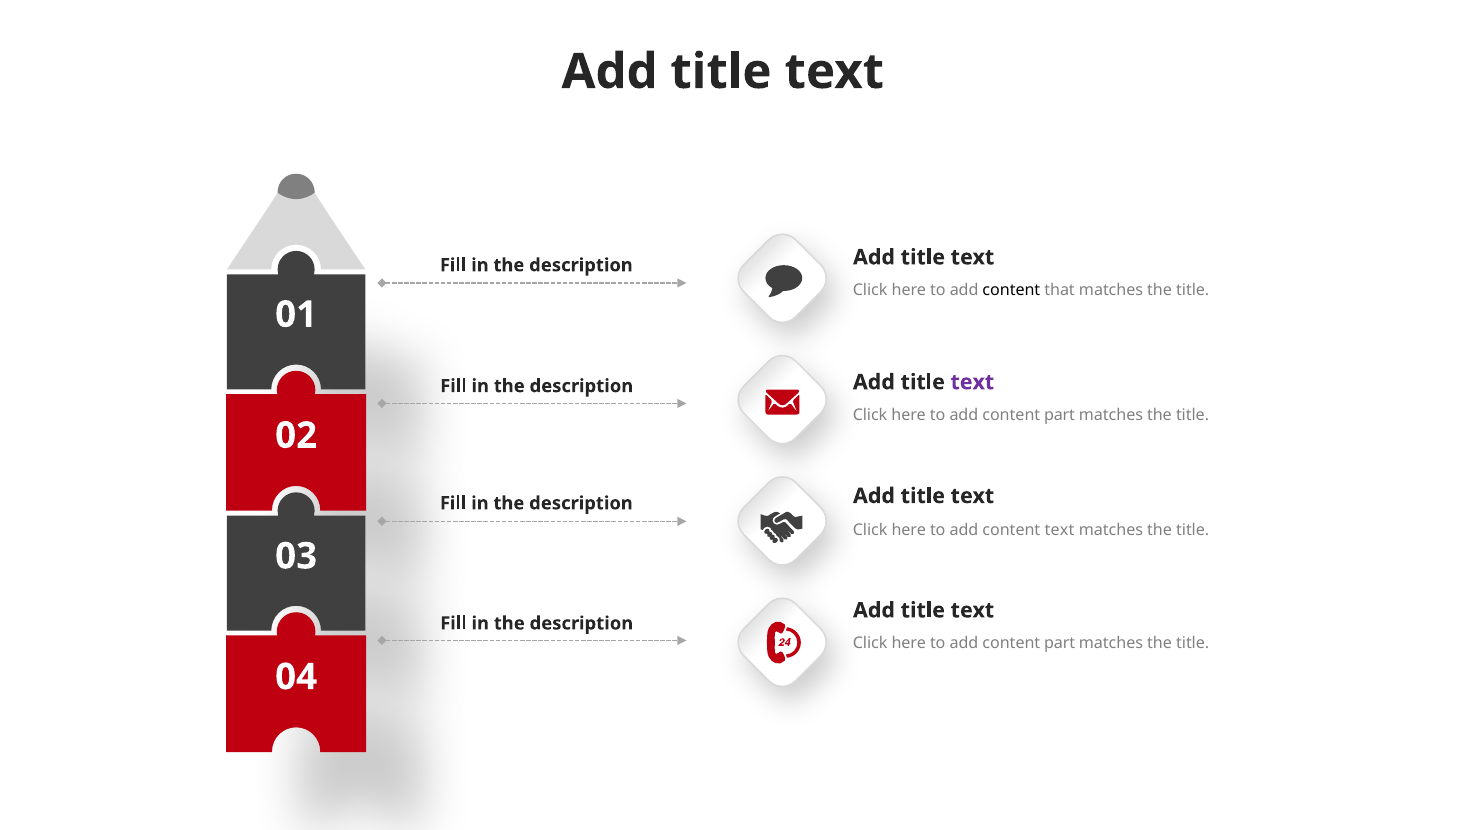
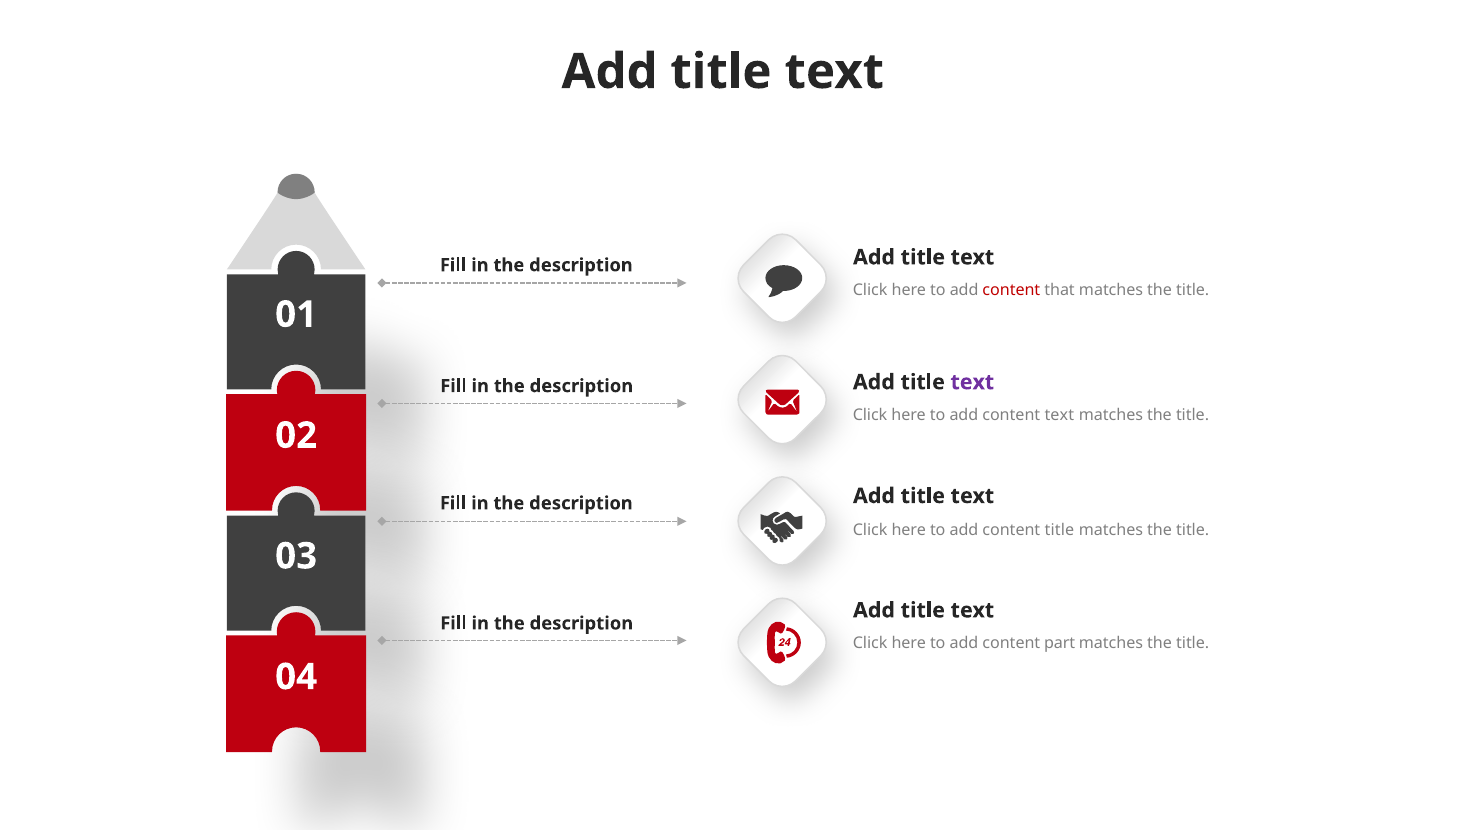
content at (1011, 290) colour: black -> red
part at (1060, 415): part -> text
content text: text -> title
